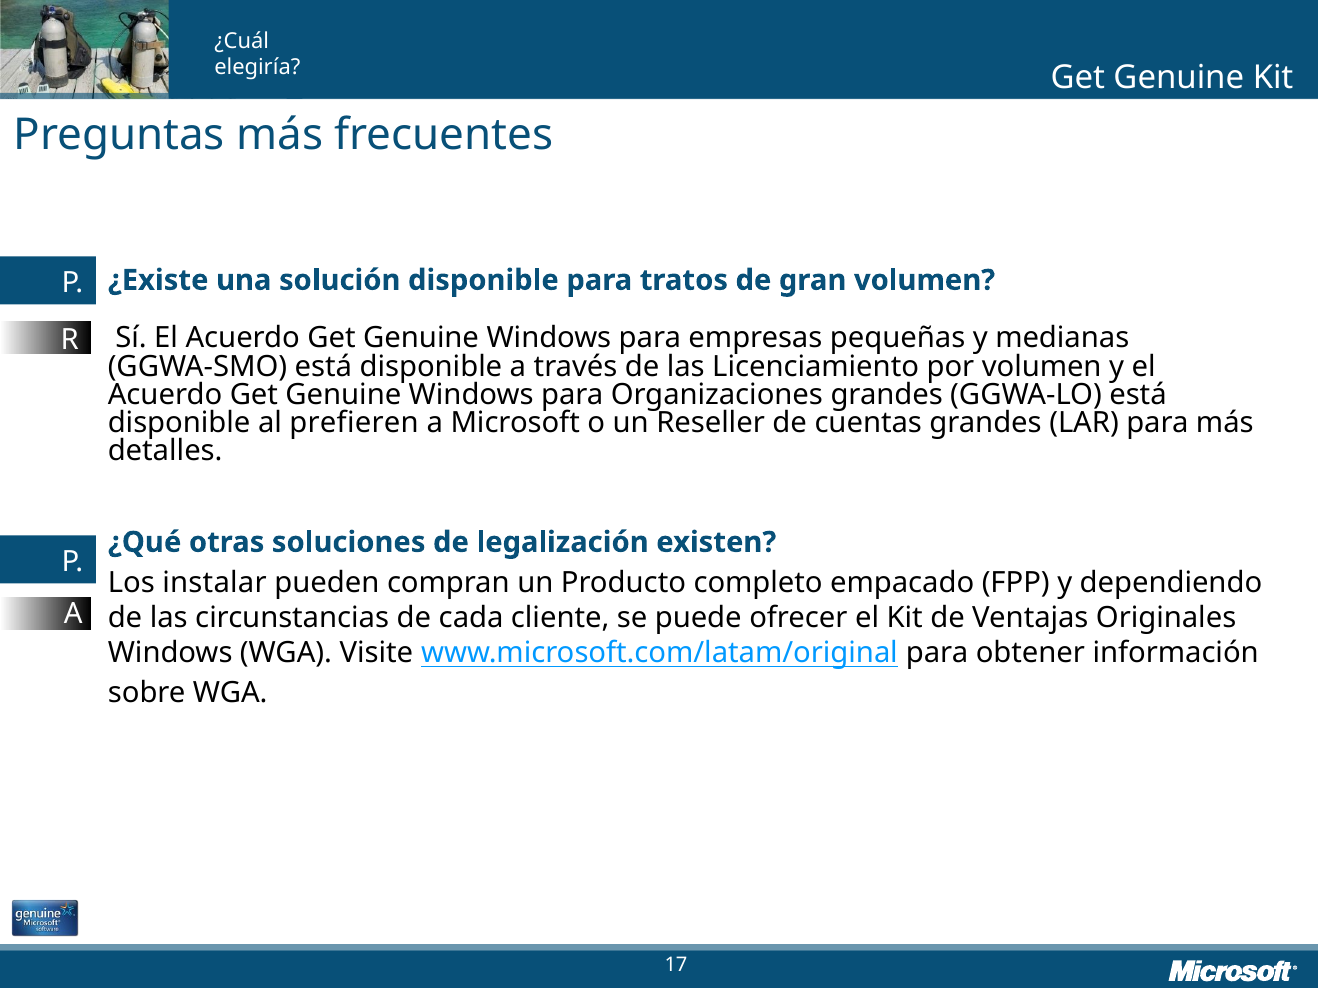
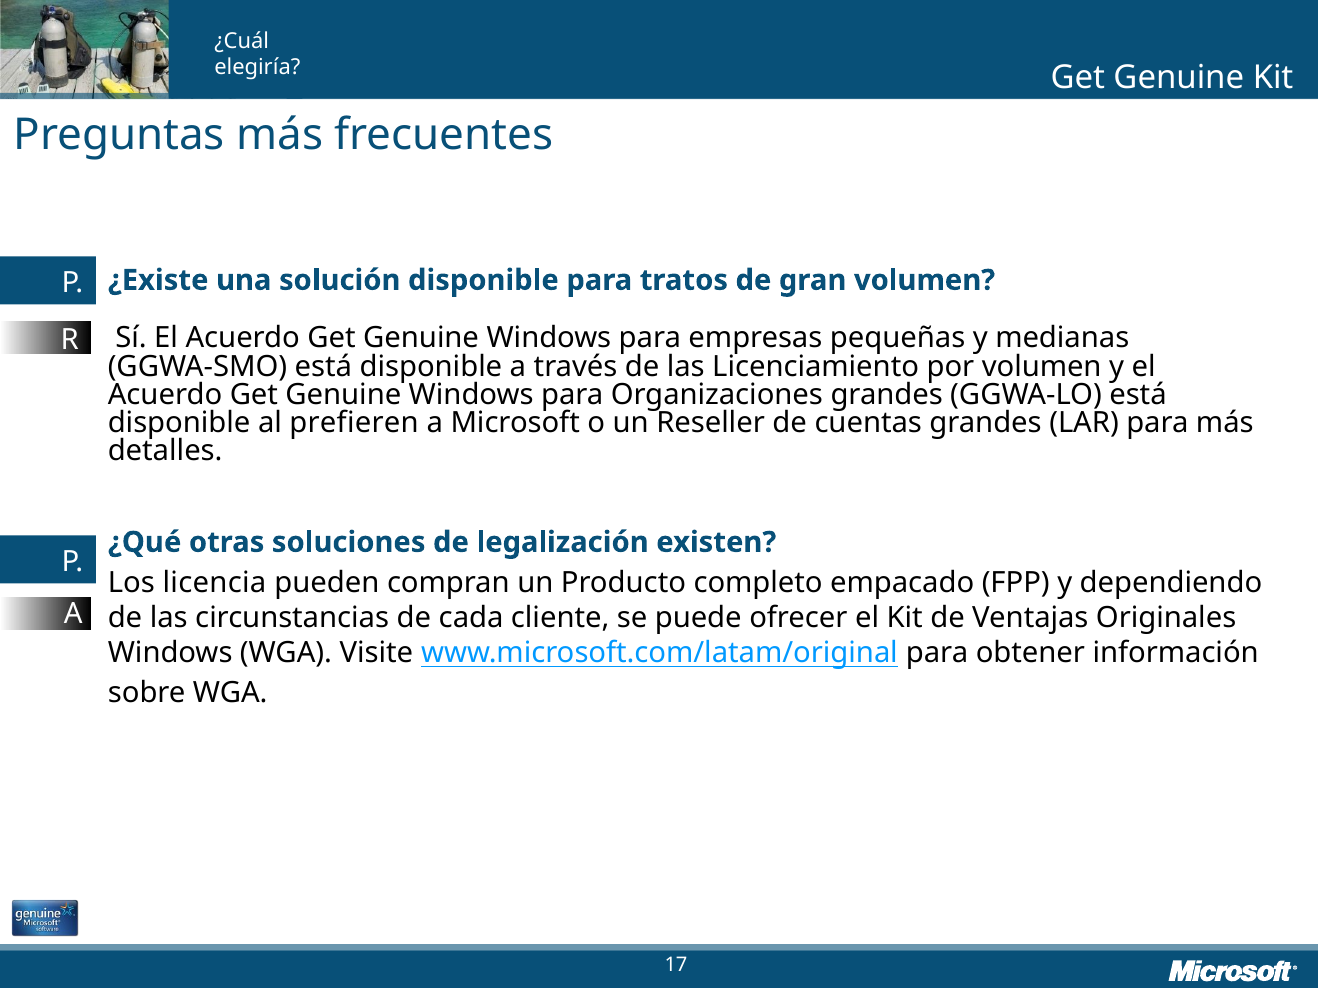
instalar: instalar -> licencia
